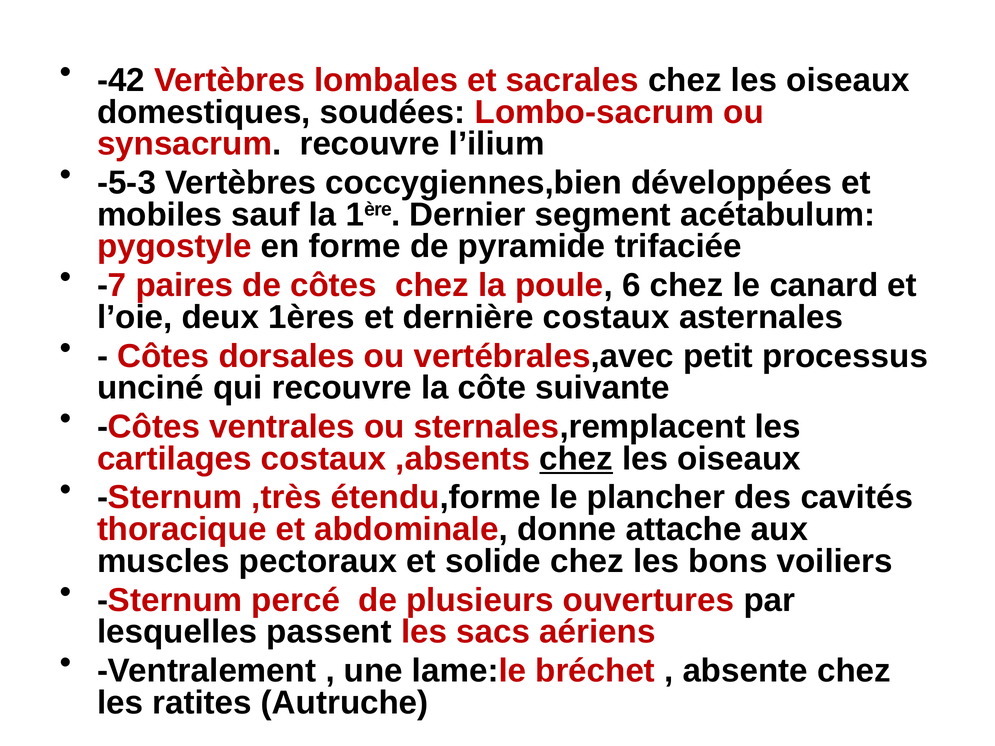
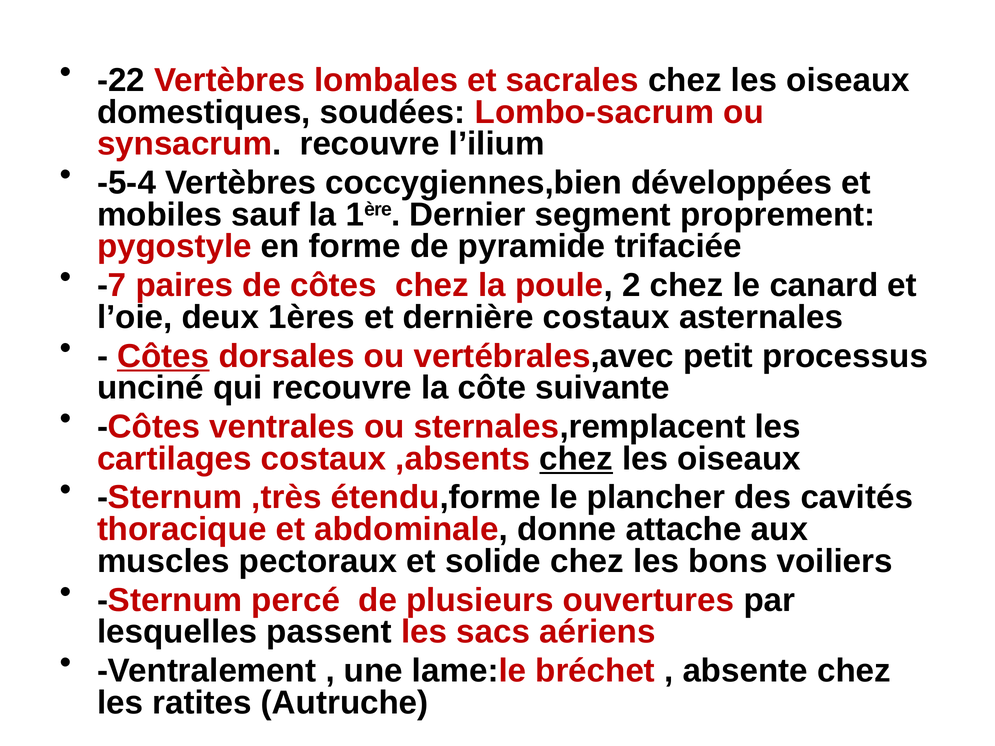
-42: -42 -> -22
-5-3: -5-3 -> -5-4
acétabulum: acétabulum -> proprement
6: 6 -> 2
Côtes at (163, 356) underline: none -> present
